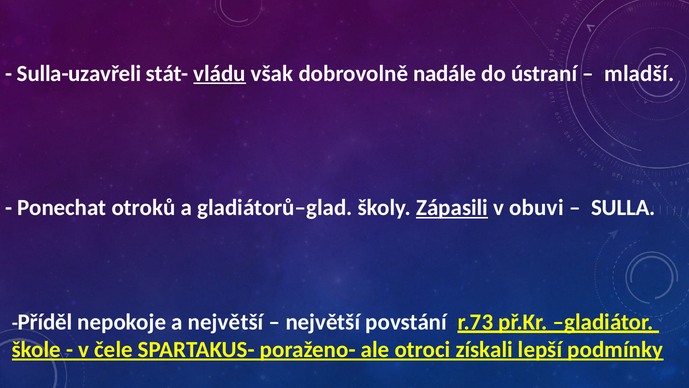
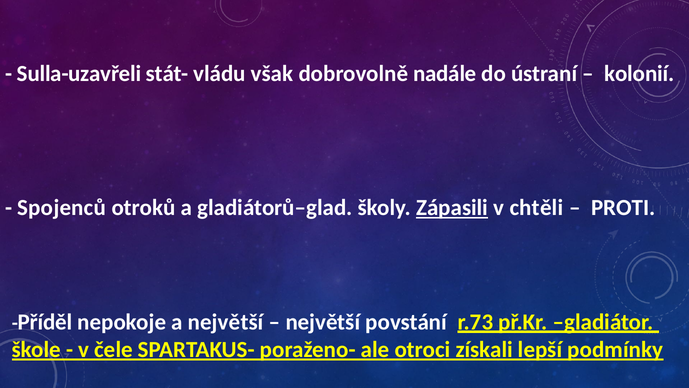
vládu underline: present -> none
mladší: mladší -> kolonií
Ponechat: Ponechat -> Spojenců
obuvi: obuvi -> chtěli
SULLA: SULLA -> PROTI
